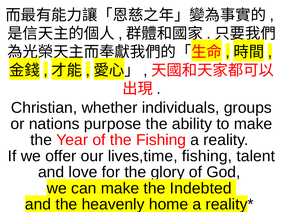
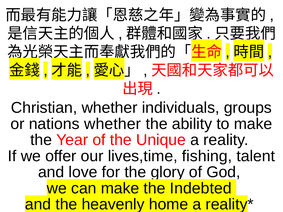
nations purpose: purpose -> whether
the Fishing: Fishing -> Unique
